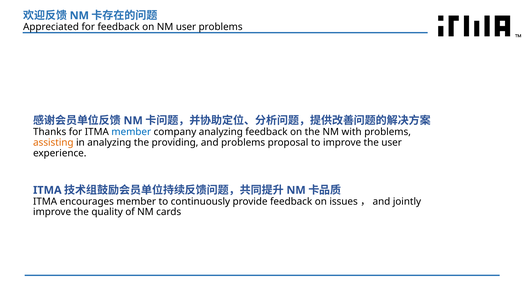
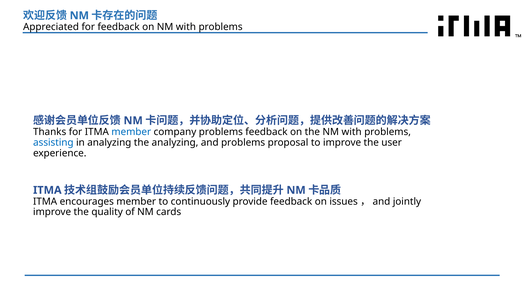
on NM user: user -> with
company analyzing: analyzing -> problems
assisting colour: orange -> blue
the providing: providing -> analyzing
